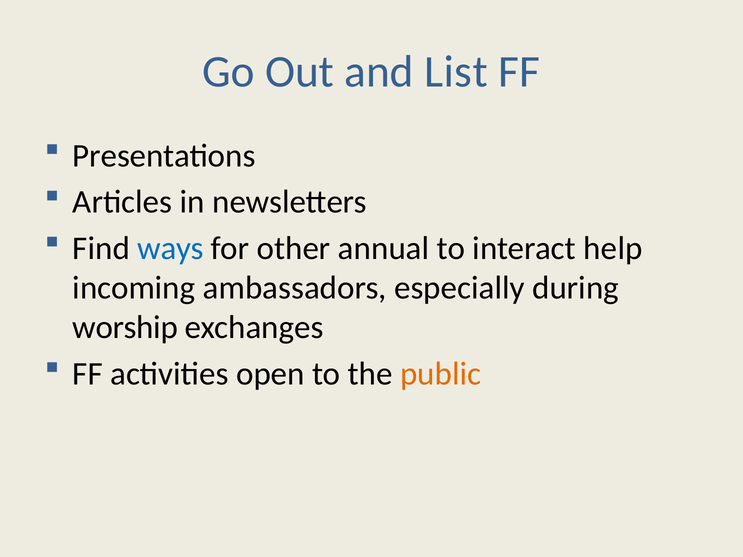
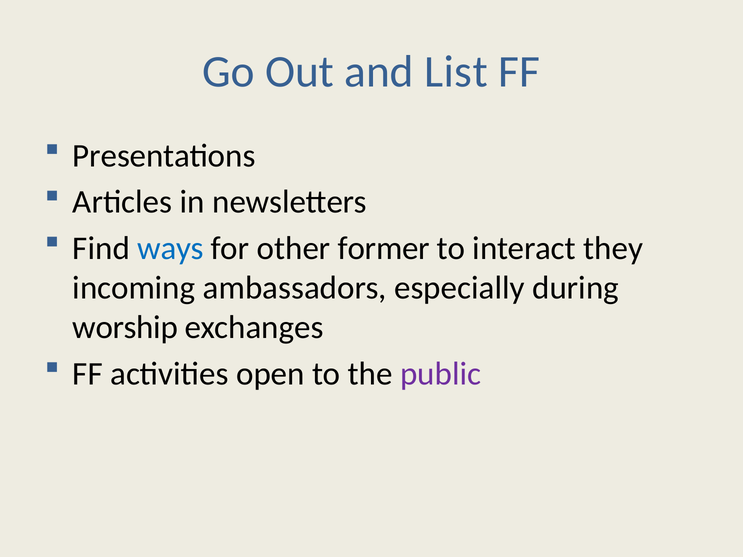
annual: annual -> former
help: help -> they
public colour: orange -> purple
